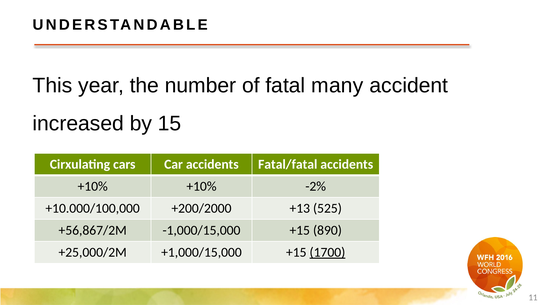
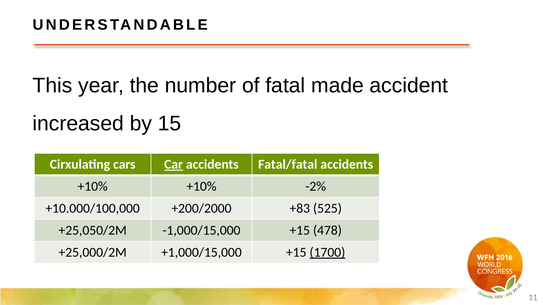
many: many -> made
Car underline: none -> present
+13: +13 -> +83
+56,867/2M: +56,867/2M -> +25,050/2M
890: 890 -> 478
